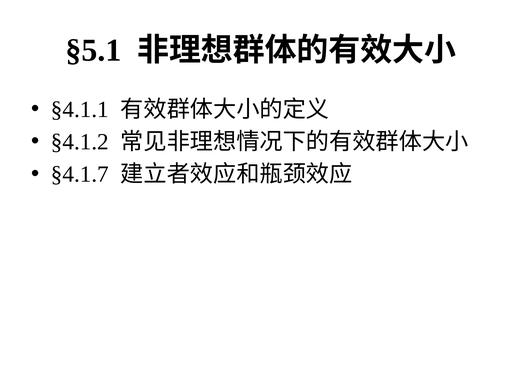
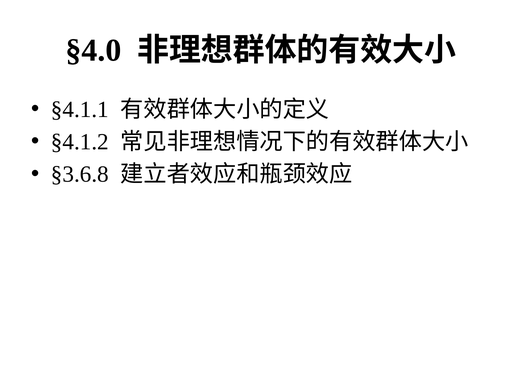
§5.1: §5.1 -> §4.0
§4.1.7: §4.1.7 -> §3.6.8
